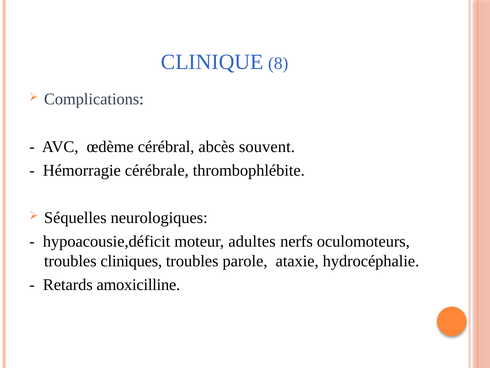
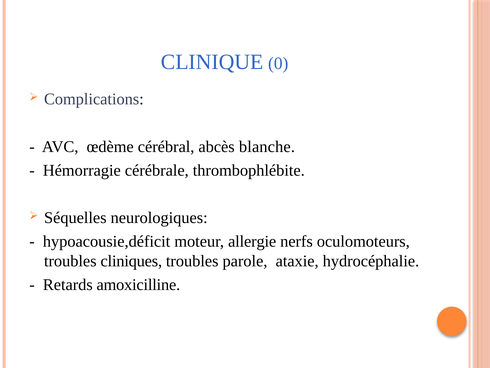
8: 8 -> 0
souvent: souvent -> blanche
adultes: adultes -> allergie
